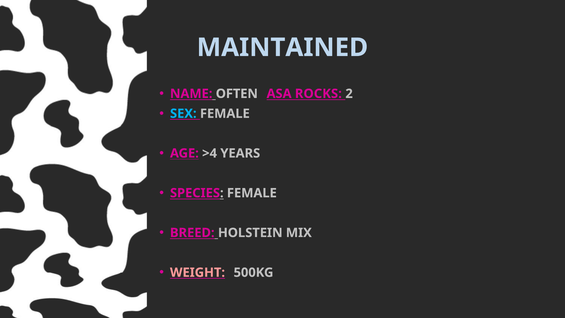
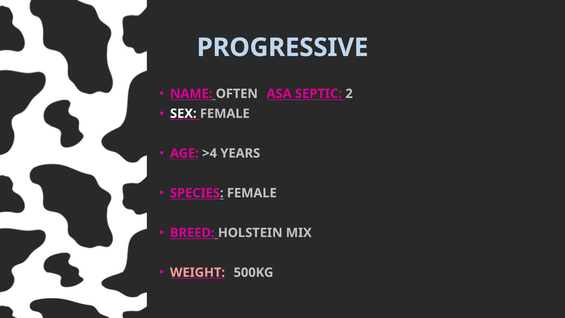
MAINTAINED: MAINTAINED -> PROGRESSIVE
ROCKS: ROCKS -> SEPTIC
SEX colour: light blue -> white
